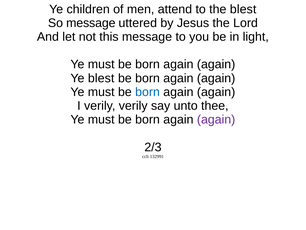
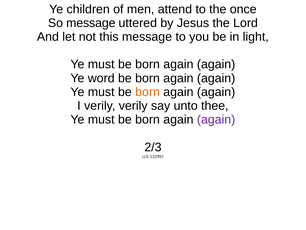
the blest: blest -> once
Ye blest: blest -> word
born at (148, 92) colour: blue -> orange
